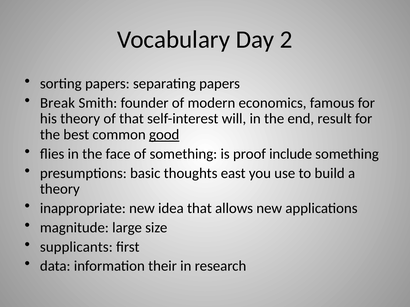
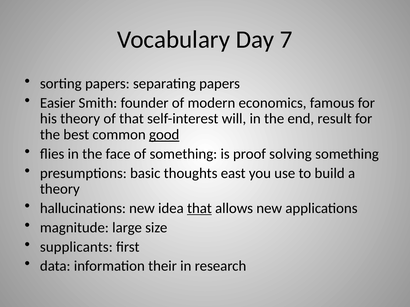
2: 2 -> 7
Break: Break -> Easier
include: include -> solving
inappropriate: inappropriate -> hallucinations
that at (199, 209) underline: none -> present
